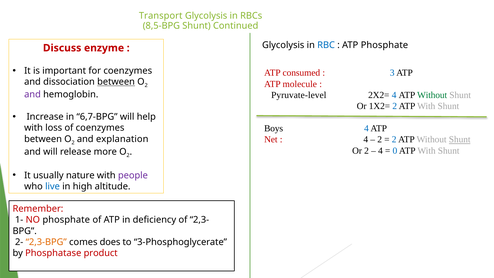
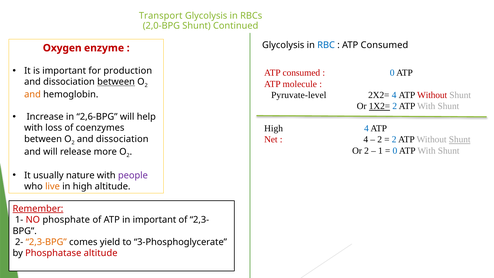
8,5-BPG: 8,5-BPG -> 2,0-BPG
Phosphate at (384, 45): Phosphate -> Consumed
Discuss: Discuss -> Oxygen
for coenzymes: coenzymes -> production
3 at (392, 73): 3 -> 0
Without at (432, 95) colour: green -> red
and at (32, 94) colour: purple -> orange
1X2= underline: none -> present
6,7-BPG: 6,7-BPG -> 2,6-BPG
Boys at (274, 128): Boys -> High
2 and explanation: explanation -> dissociation
4 at (380, 151): 4 -> 1
live colour: blue -> orange
Remember underline: none -> present
in deficiency: deficiency -> important
does: does -> yield
Phosphatase product: product -> altitude
